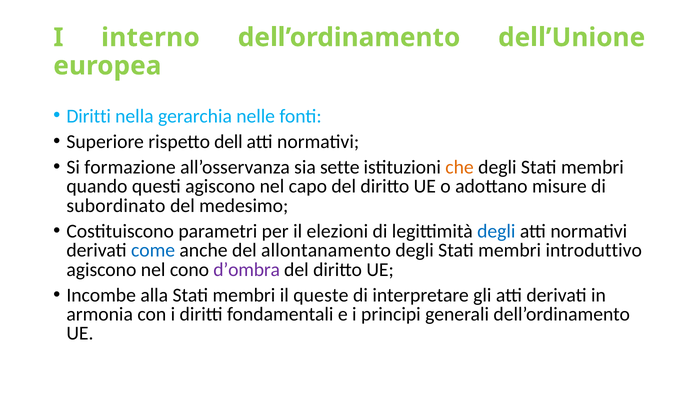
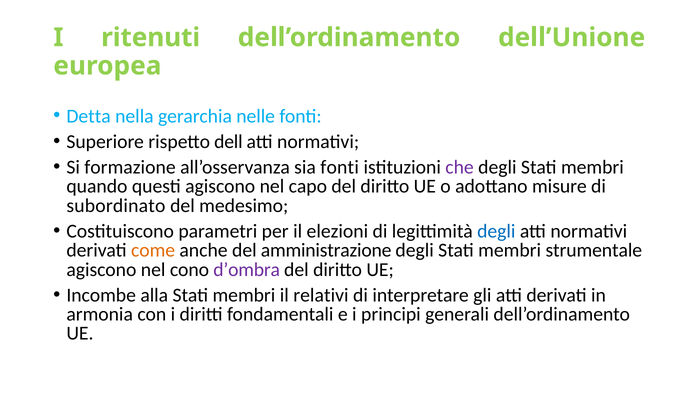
interno: interno -> ritenuti
Diritti at (89, 116): Diritti -> Detta
sia sette: sette -> fonti
che colour: orange -> purple
come colour: blue -> orange
allontanamento: allontanamento -> amministrazione
introduttivo: introduttivo -> strumentale
queste: queste -> relativi
